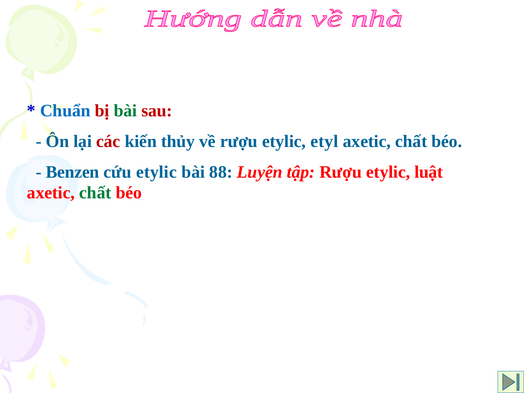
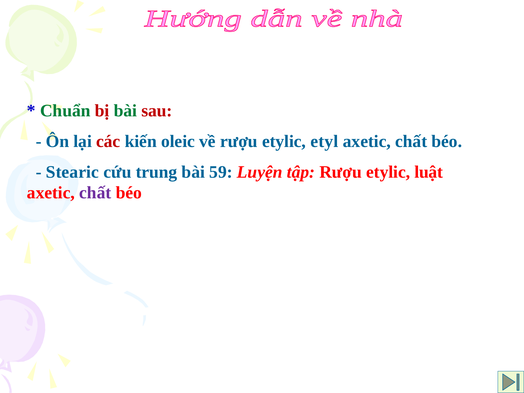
Chuẩn colour: blue -> green
thủy: thủy -> oleic
Benzen: Benzen -> Stearic
cứu etylic: etylic -> trung
88: 88 -> 59
chất at (95, 193) colour: green -> purple
